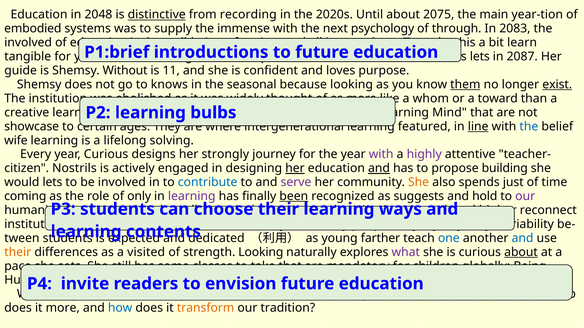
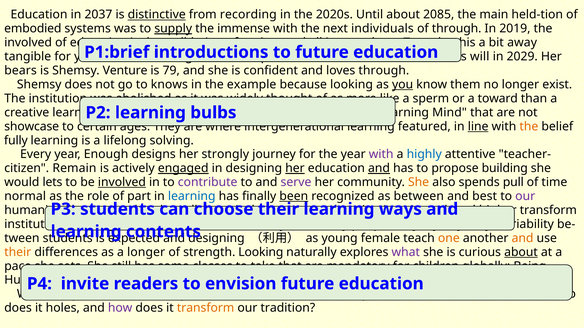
2048: 2048 -> 2037
2075: 2075 -> 2085
year-tion: year-tion -> held-tion
supply underline: none -> present
psychology: psychology -> individuals
2083: 2083 -> 2019
learn: learn -> away
lets at (480, 57): lets -> will
2087: 2087 -> 2029
guide: guide -> bears
Without: Without -> Venture
11: 11 -> 79
loves purpose: purpose -> through
the seasonal: seasonal -> example
you at (403, 85) underline: none -> present
them underline: present -> none
exist underline: present -> none
whom: whom -> sperm
the at (529, 127) colour: blue -> orange
wife: wife -> fully
year Curious: Curious -> Enough
highly colour: purple -> blue
Nostrils: Nostrils -> Remain
engaged underline: none -> present
involved at (122, 182) underline: none -> present
contribute colour: blue -> purple
just: just -> pull
coming: coming -> normal
only: only -> part
learning at (192, 196) colour: purple -> blue
suggests: suggests -> between
hold: hold -> best
reconnect at (548, 210): reconnect -> transform
dedicated at (216, 238): dedicated -> designing
farther: farther -> female
one colour: blue -> orange
and at (523, 238) colour: blue -> orange
a visited: visited -> longer
it more: more -> holes
how at (120, 308) colour: blue -> purple
